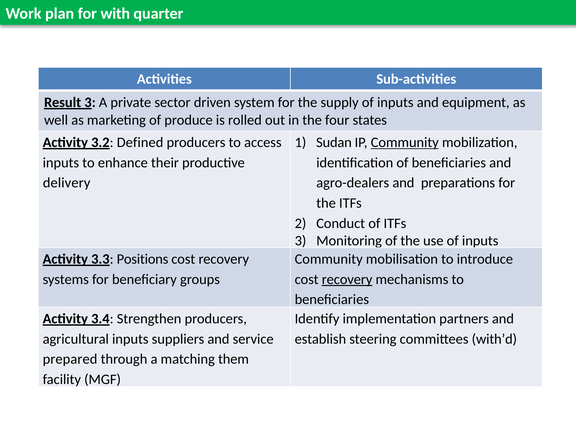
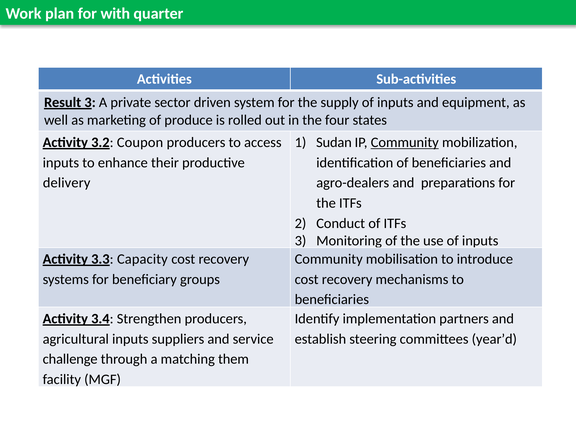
Defined: Defined -> Coupon
Positions: Positions -> Capacity
recovery at (347, 279) underline: present -> none
with’d: with’d -> year’d
prepared: prepared -> challenge
